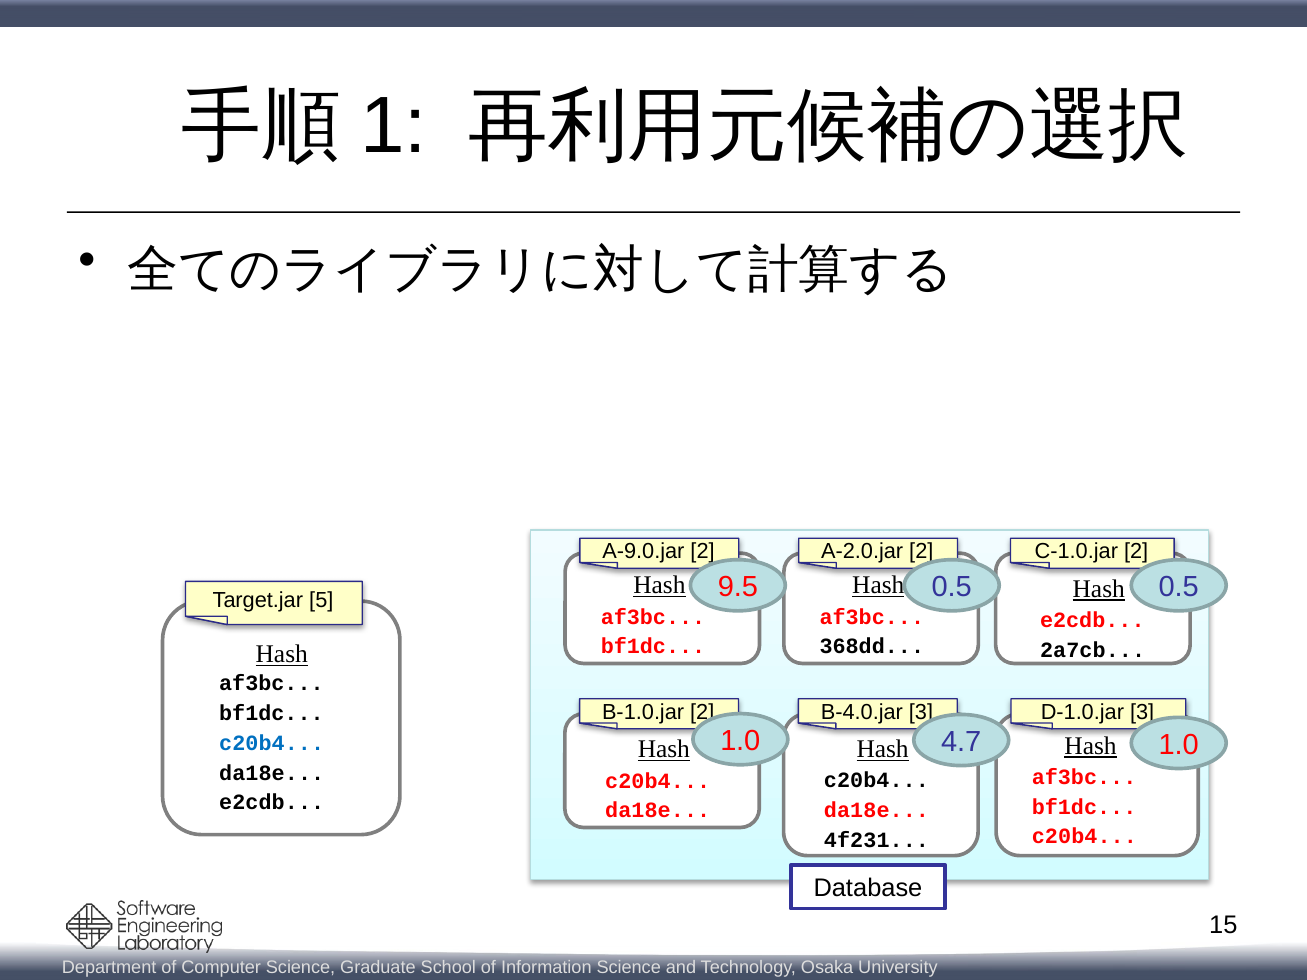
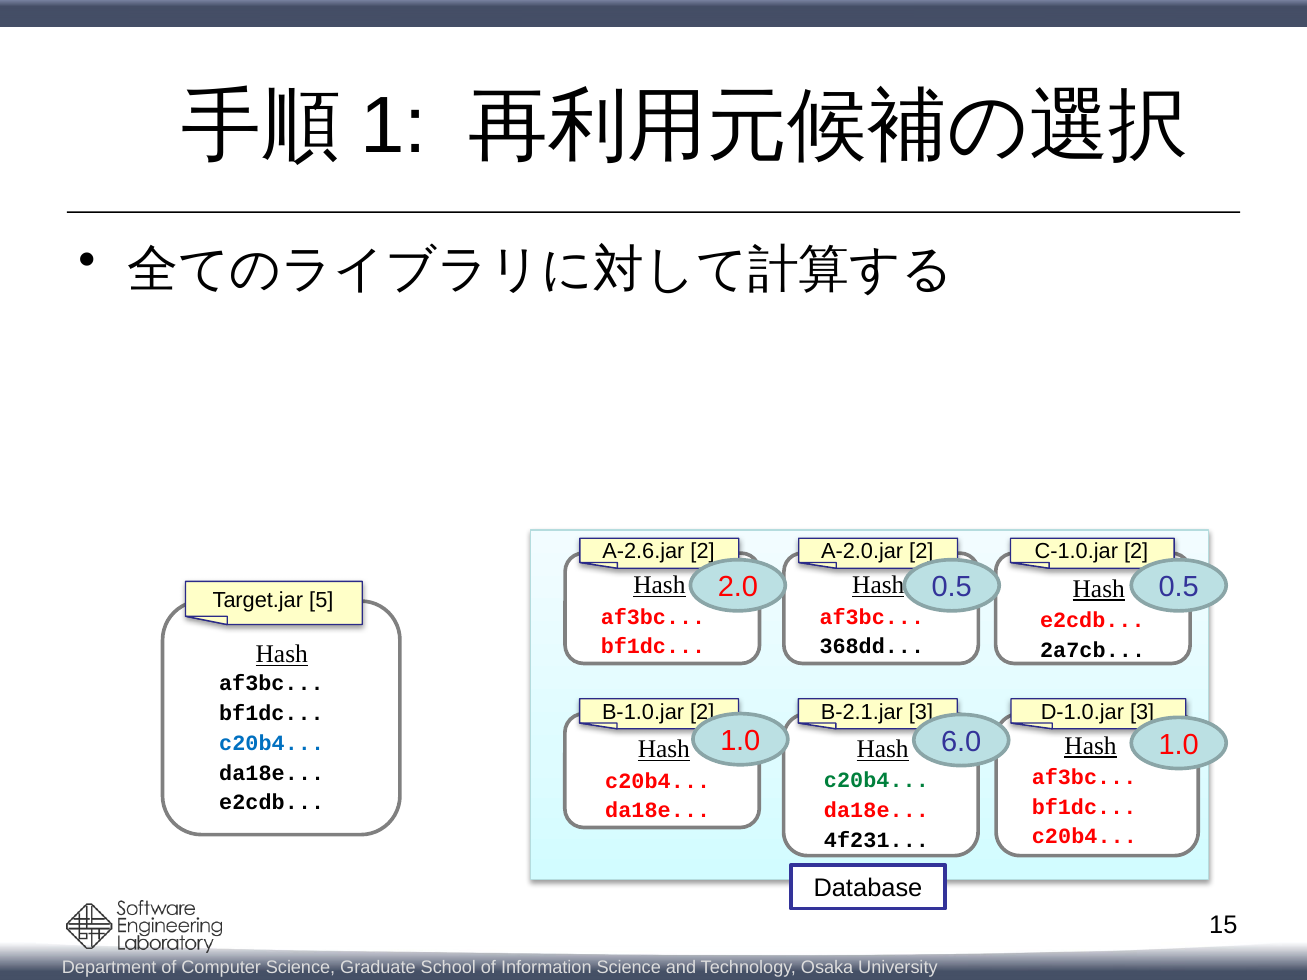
A-9.0.jar: A-9.0.jar -> A-2.6.jar
9.5: 9.5 -> 2.0
B-4.0.jar: B-4.0.jar -> B-2.1.jar
4.7: 4.7 -> 6.0
c20b4 at (876, 781) colour: black -> green
